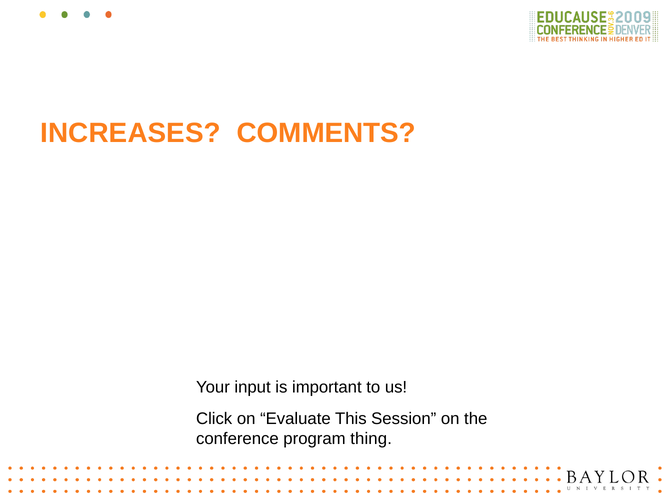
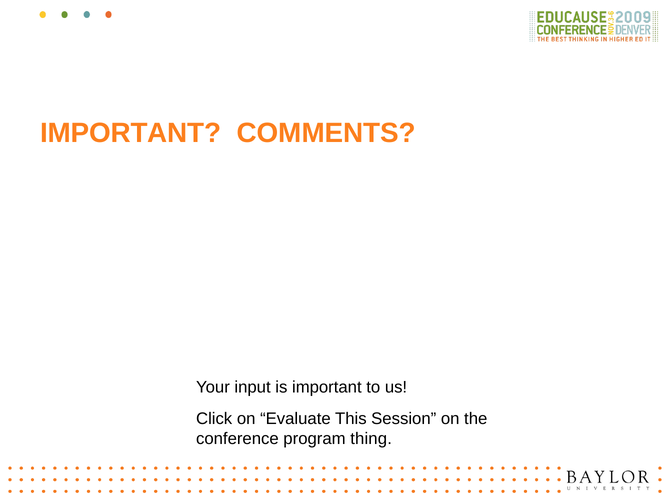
INCREASES at (131, 133): INCREASES -> IMPORTANT
